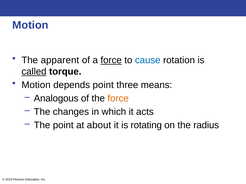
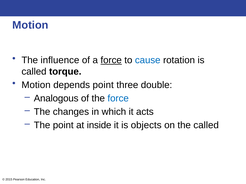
apparent: apparent -> influence
called at (34, 72) underline: present -> none
means: means -> double
force at (118, 99) colour: orange -> blue
about: about -> inside
rotating: rotating -> objects
the radius: radius -> called
